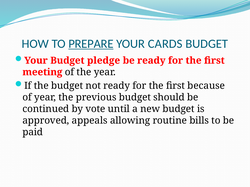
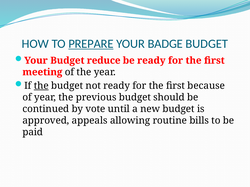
CARDS: CARDS -> BADGE
pledge: pledge -> reduce
the at (41, 86) underline: none -> present
